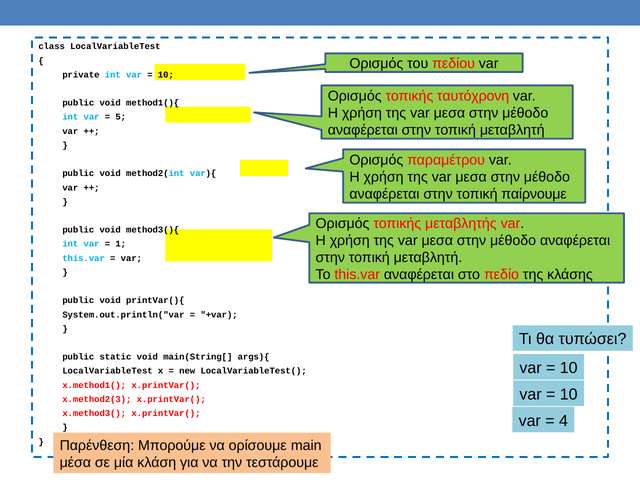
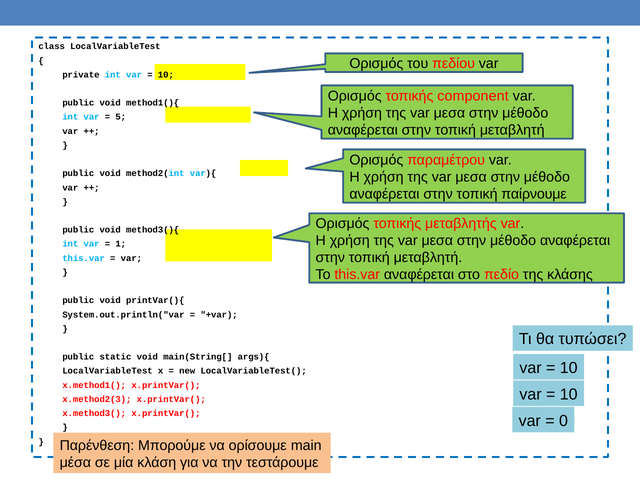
ταυτόχρονη: ταυτόχρονη -> component
4: 4 -> 0
